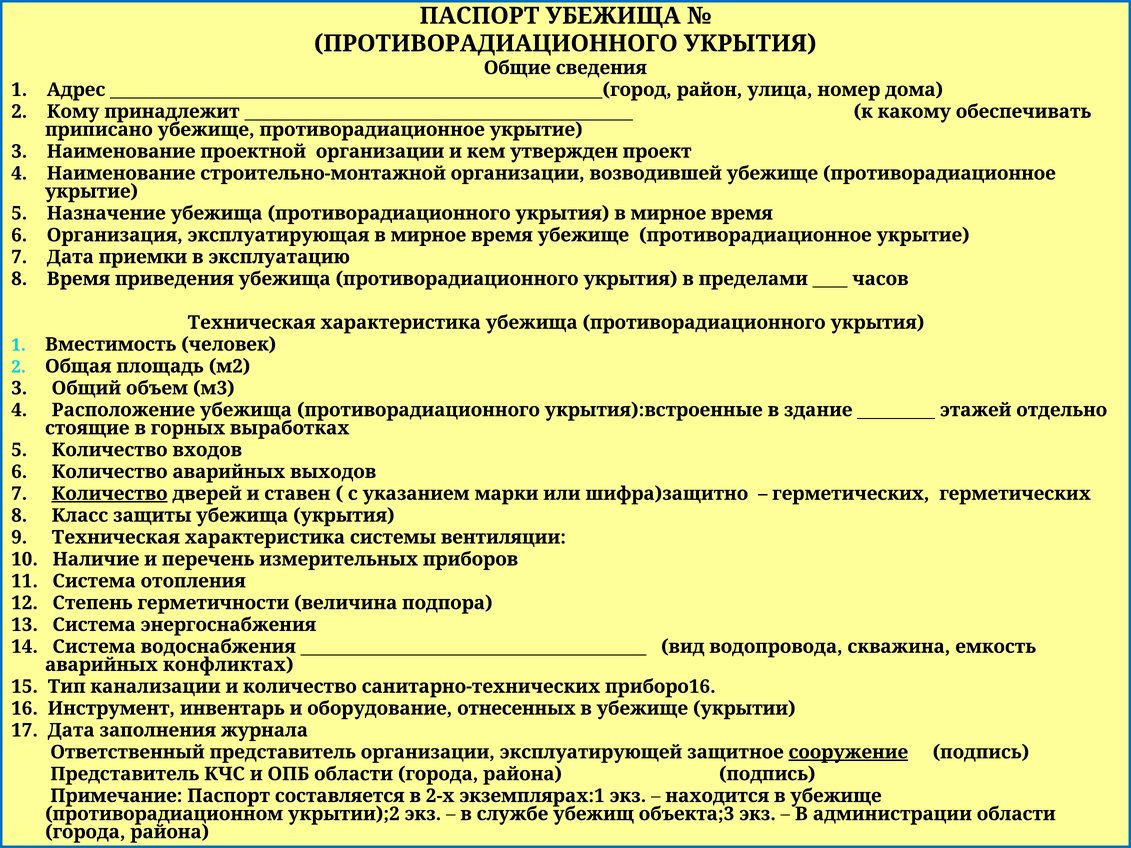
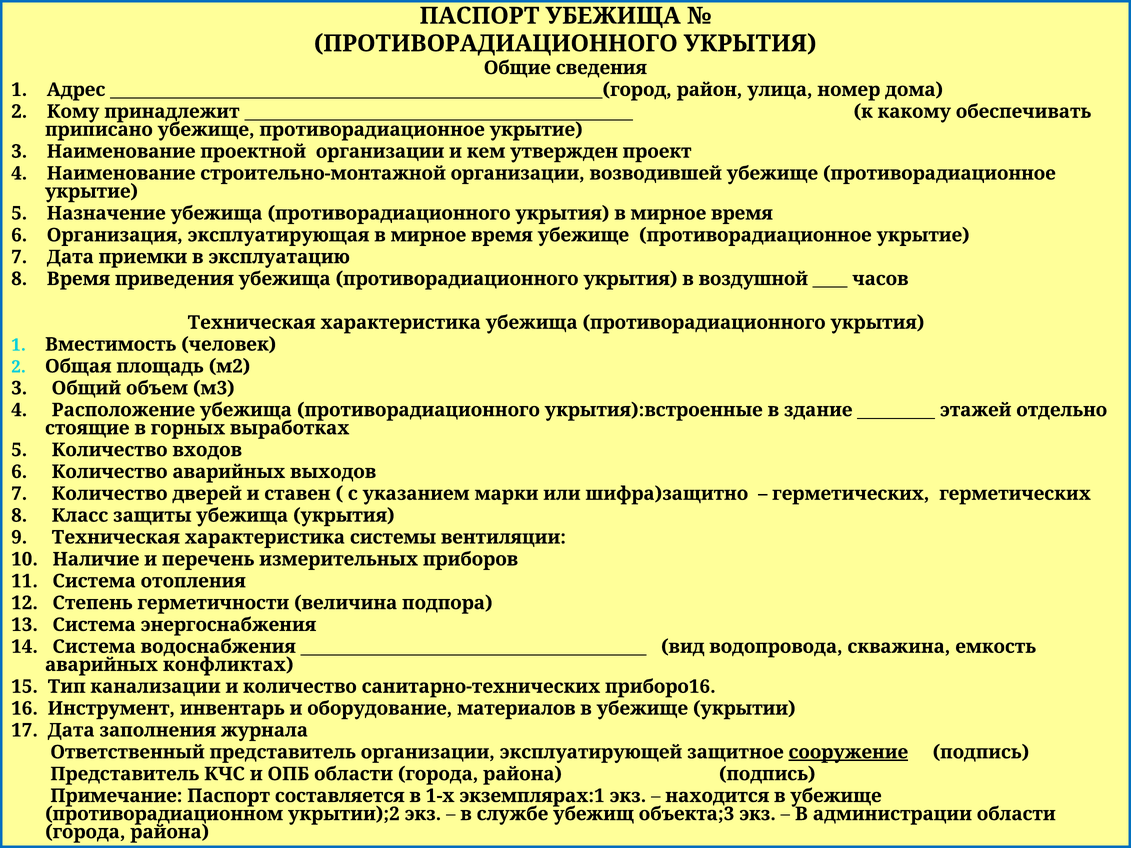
пределами: пределами -> воздушной
Количество at (110, 494) underline: present -> none
отнесенных: отнесенных -> материалов
2-х: 2-х -> 1-х
